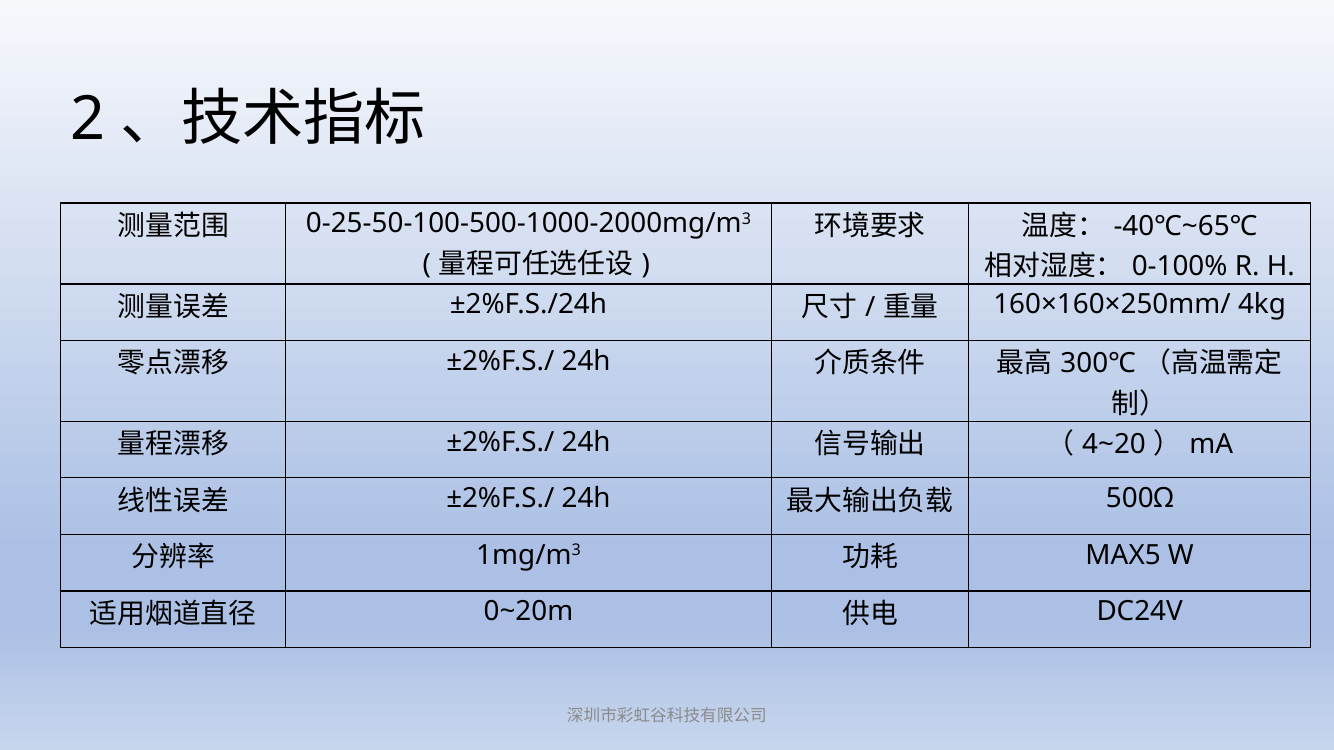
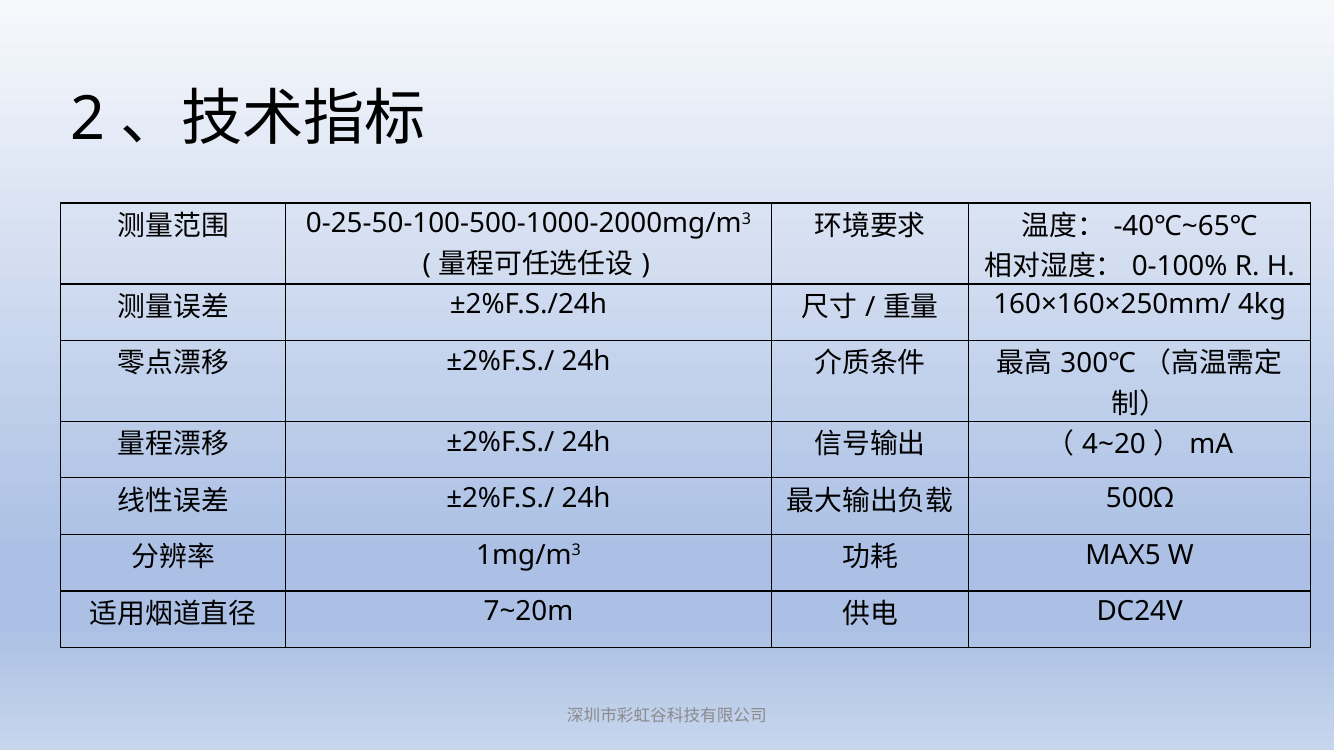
0~20m: 0~20m -> 7~20m
